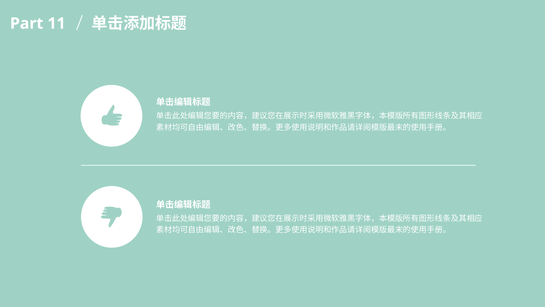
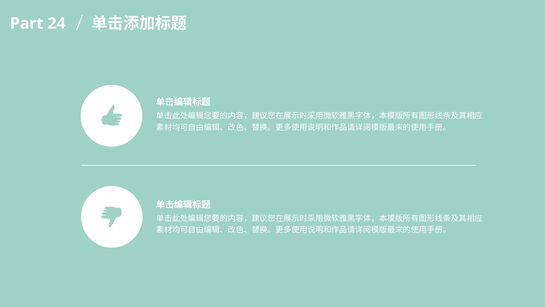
11: 11 -> 24
